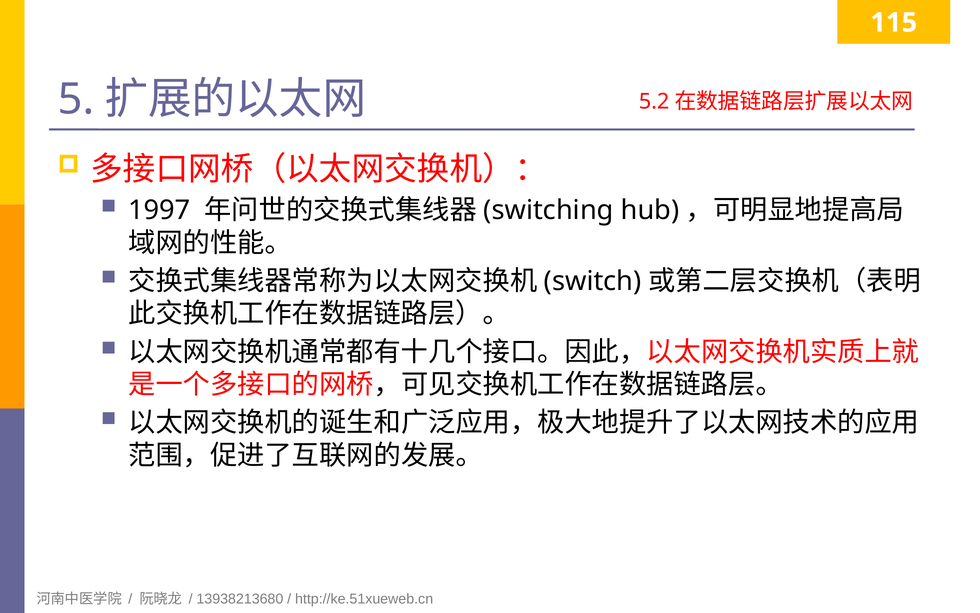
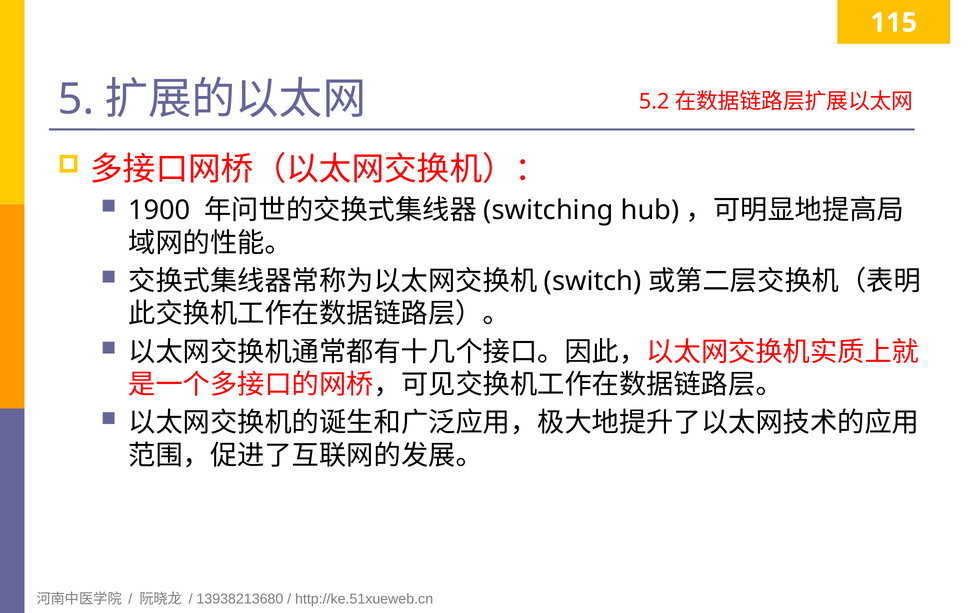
1997: 1997 -> 1900
